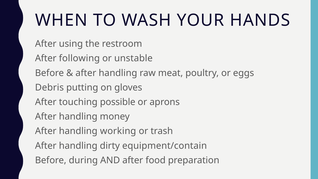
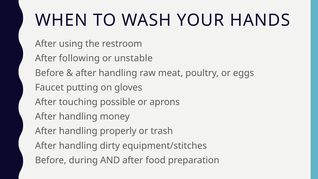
Debris: Debris -> Faucet
working: working -> properly
equipment/contain: equipment/contain -> equipment/stitches
